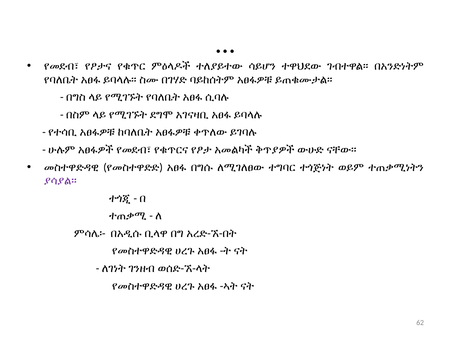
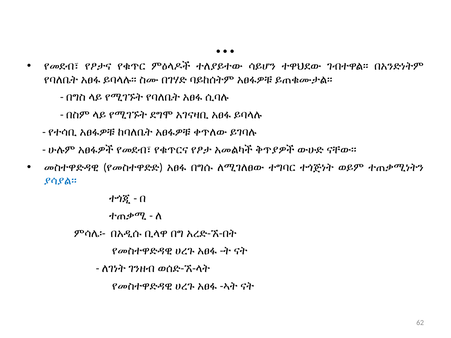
ያሳያል፡፡ colour: purple -> blue
